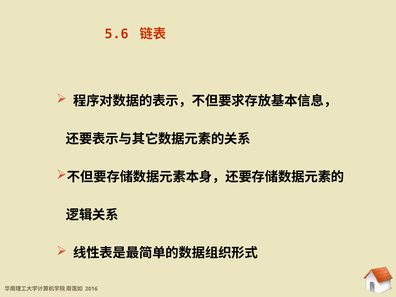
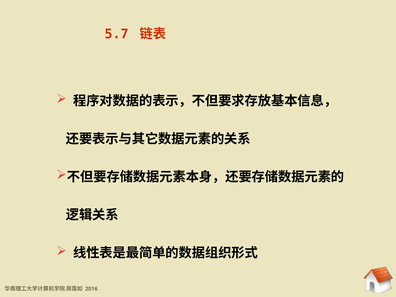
5.6: 5.6 -> 5.7
